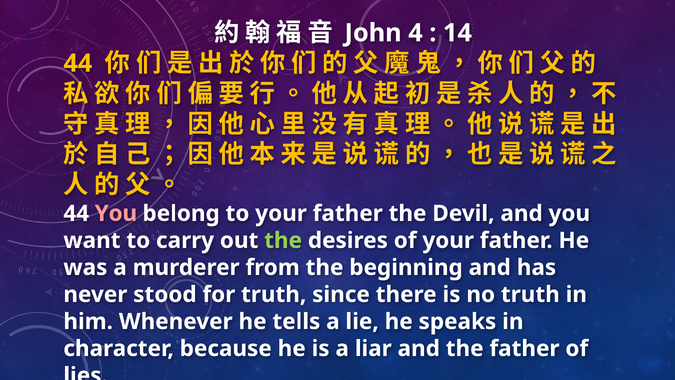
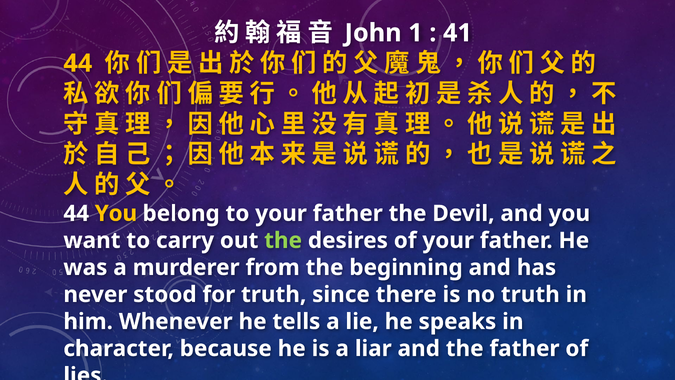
4: 4 -> 1
14: 14 -> 41
You at (116, 213) colour: pink -> yellow
